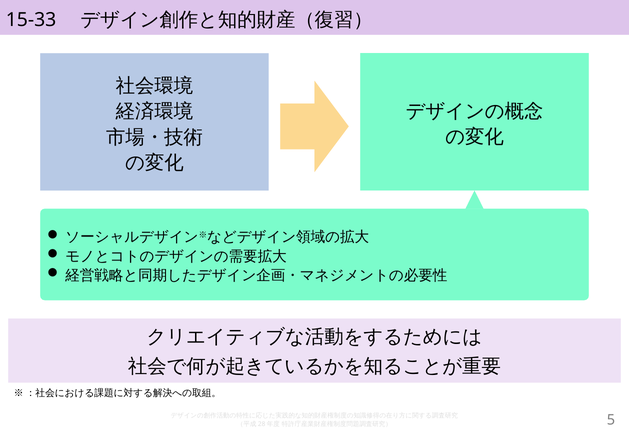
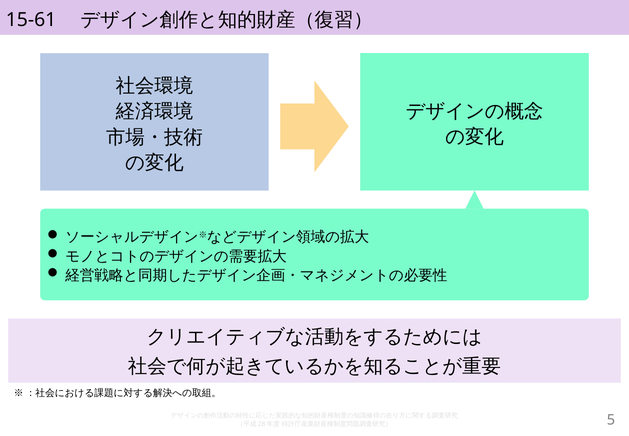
15-33: 15-33 -> 15-61
